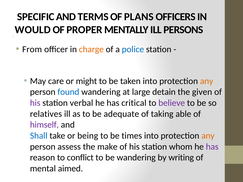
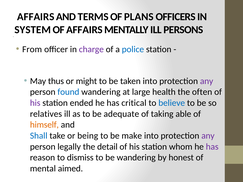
SPECIFIC at (36, 17): SPECIFIC -> AFFAIRS
WOULD: WOULD -> SYSTEM
OF PROPER: PROPER -> AFFAIRS
charge colour: orange -> purple
care: care -> thus
any at (207, 81) colour: orange -> purple
detain: detain -> health
given: given -> often
verbal: verbal -> ended
believe colour: purple -> blue
himself colour: purple -> orange
times: times -> make
any at (208, 136) colour: orange -> purple
assess: assess -> legally
make: make -> detail
conflict: conflict -> dismiss
writing: writing -> honest
